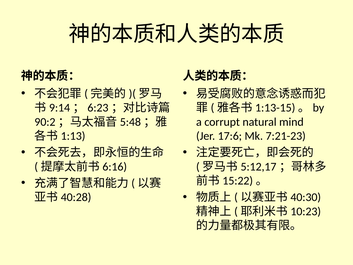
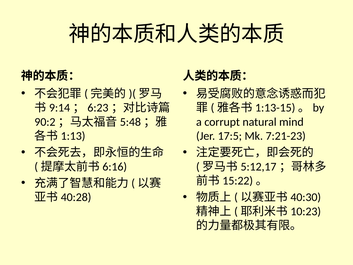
17:6: 17:6 -> 17:5
